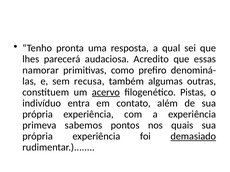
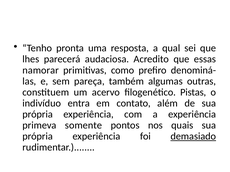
recusa: recusa -> pareça
acervo underline: present -> none
sabemos: sabemos -> somente
